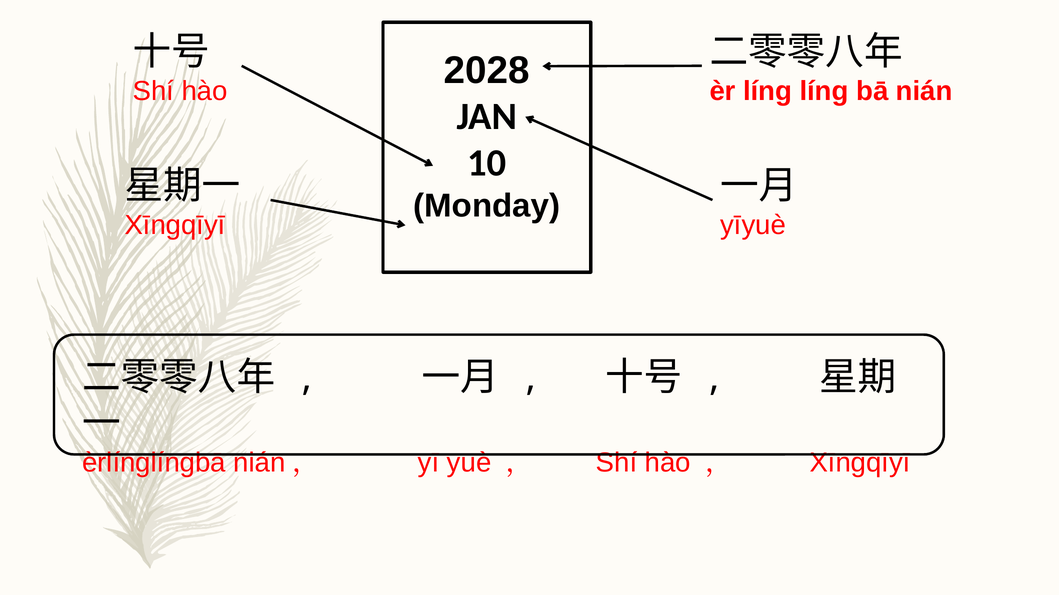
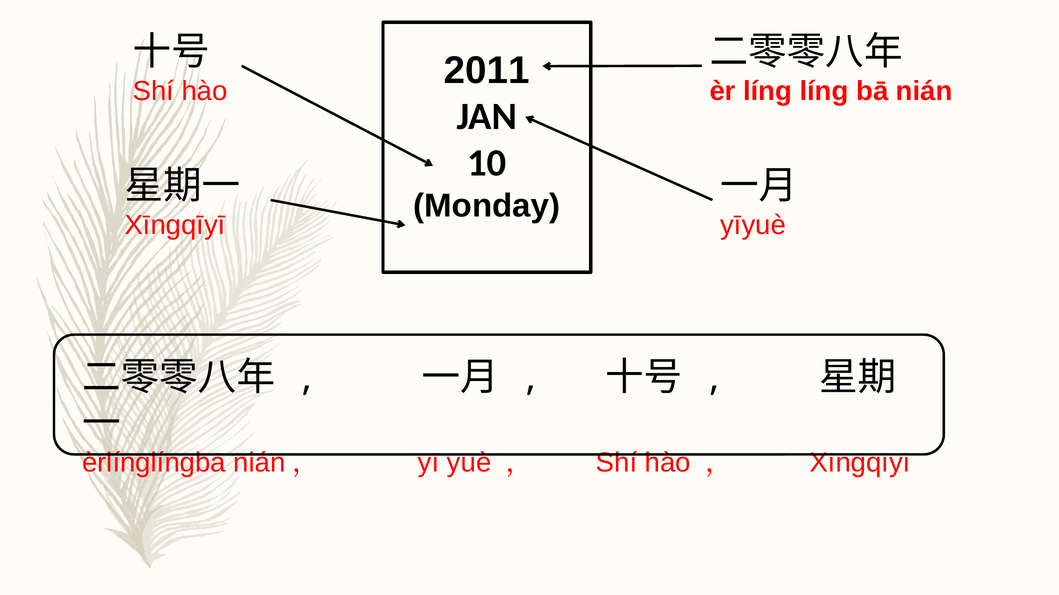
2028: 2028 -> 2011
